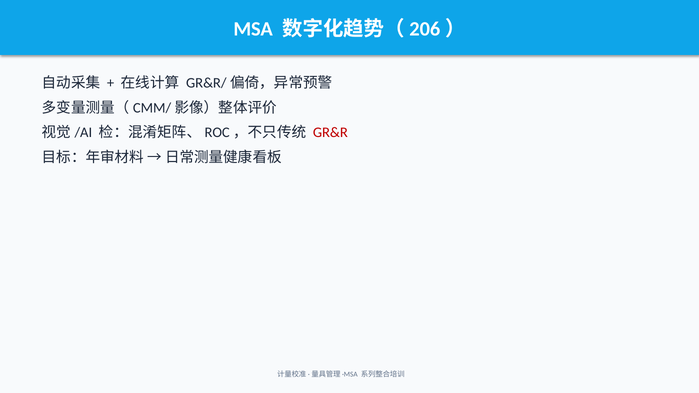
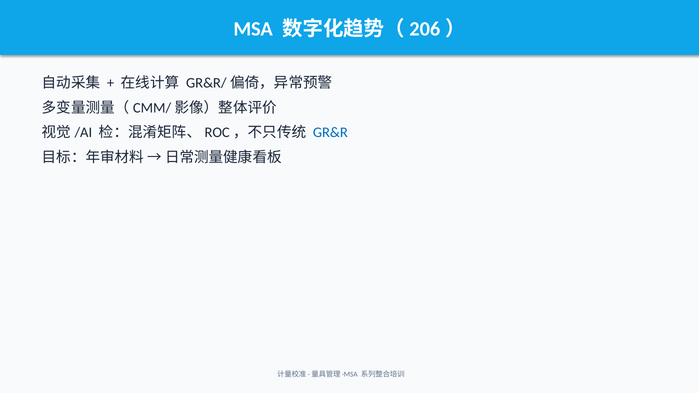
GR&R colour: red -> blue
